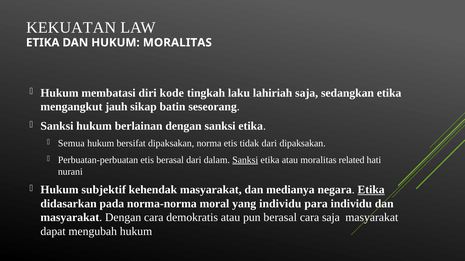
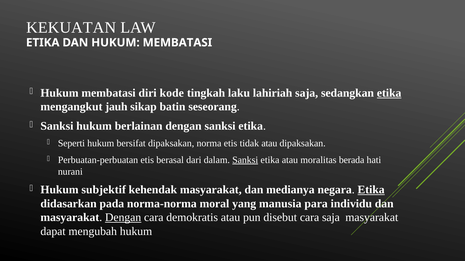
DAN HUKUM MORALITAS: MORALITAS -> MEMBATASI
etika at (389, 93) underline: none -> present
Semua: Semua -> Seperti
tidak dari: dari -> atau
related: related -> berada
yang individu: individu -> manusia
Dengan at (123, 218) underline: none -> present
pun berasal: berasal -> disebut
